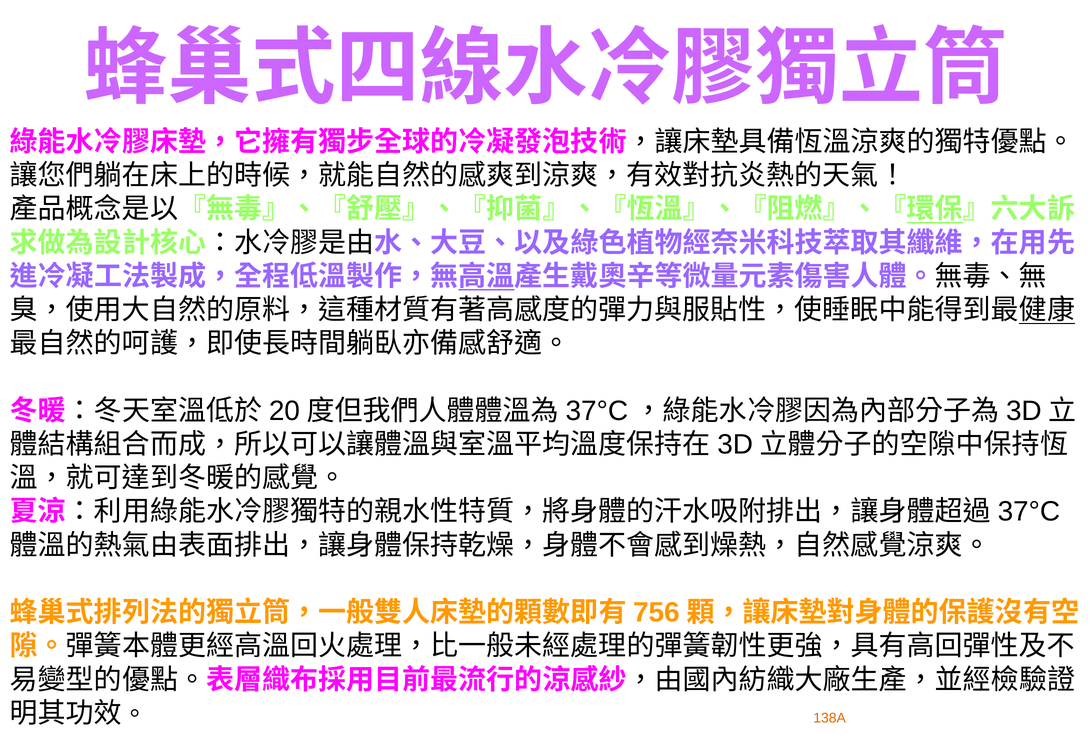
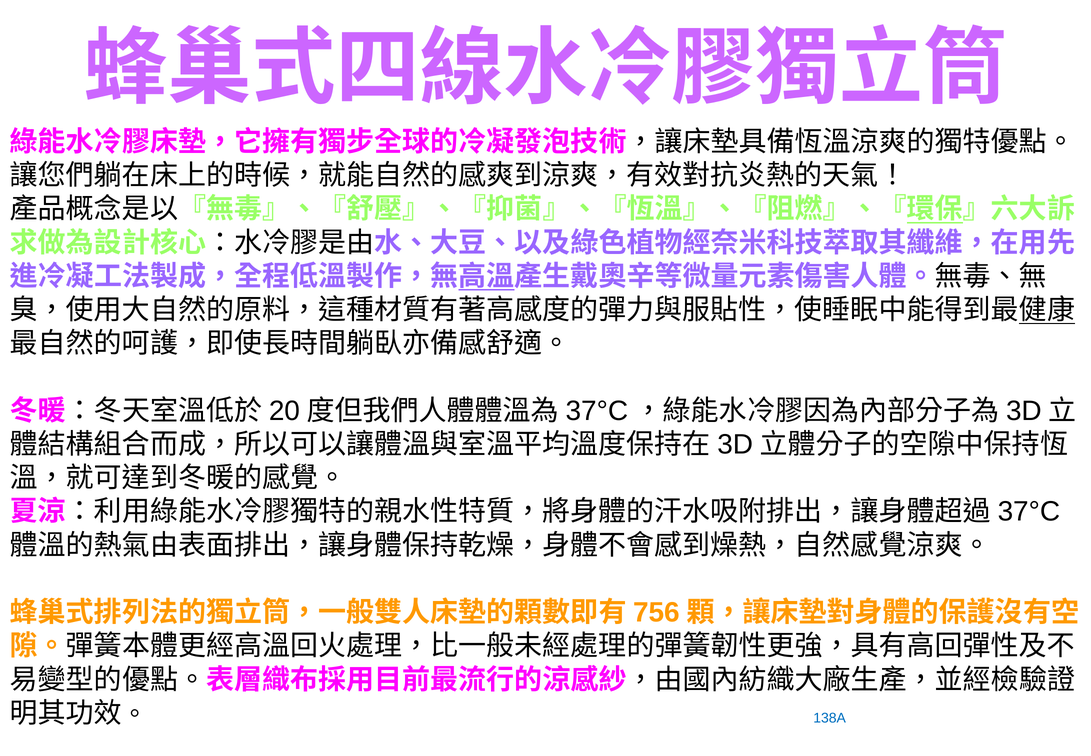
138A colour: orange -> blue
